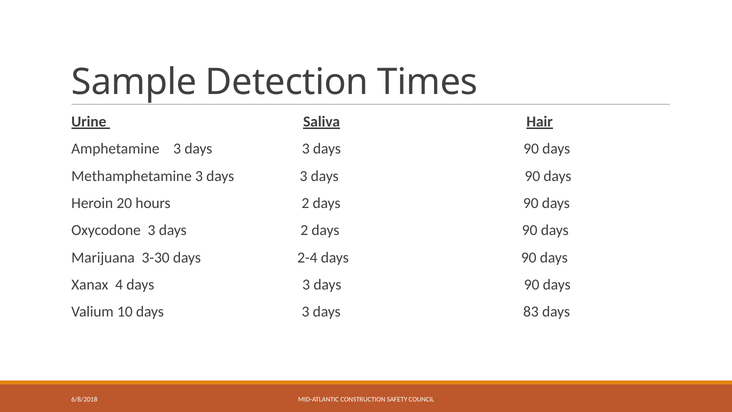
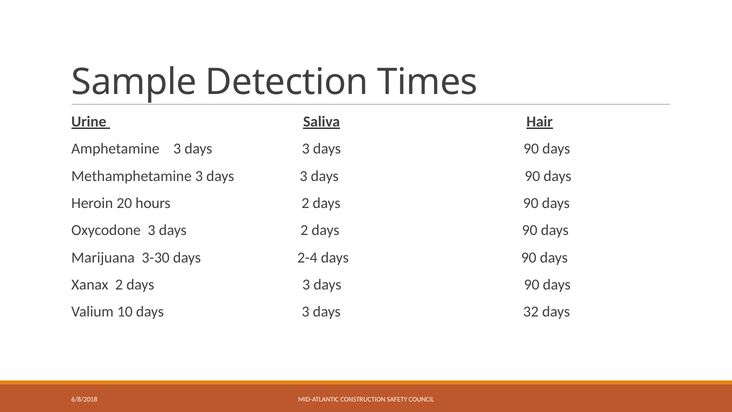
Xanax 4: 4 -> 2
83: 83 -> 32
